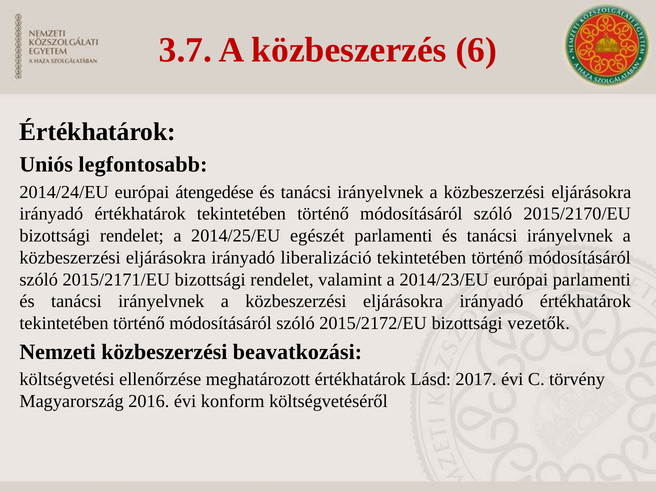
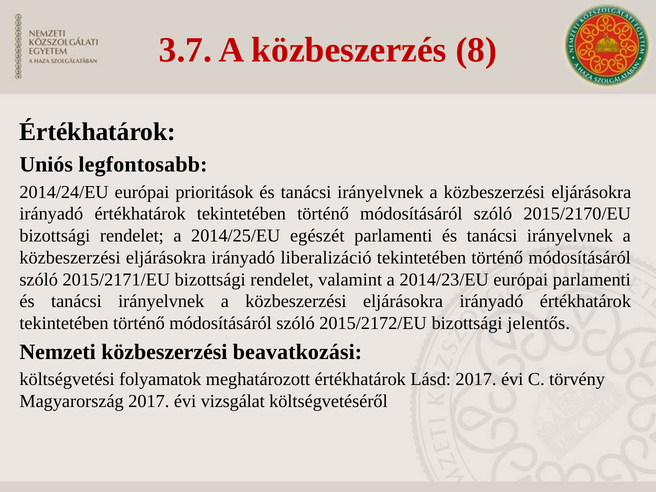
6: 6 -> 8
átengedése: átengedése -> prioritások
vezetők: vezetők -> jelentős
ellenőrzése: ellenőrzése -> folyamatok
Magyarország 2016: 2016 -> 2017
konform: konform -> vizsgálat
